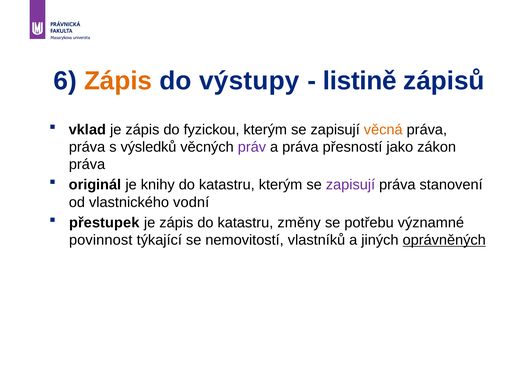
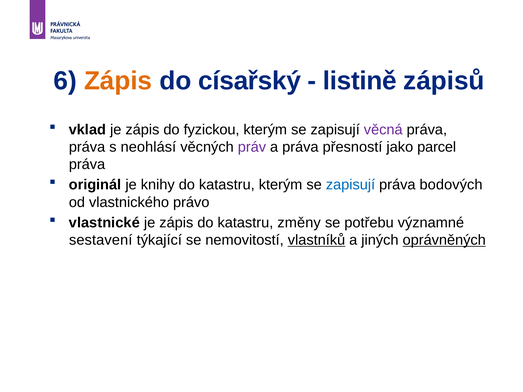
výstupy: výstupy -> císařský
věcná colour: orange -> purple
výsledků: výsledků -> neohlásí
zákon: zákon -> parcel
zapisují at (351, 185) colour: purple -> blue
stanovení: stanovení -> bodových
vodní: vodní -> právo
přestupek: přestupek -> vlastnické
povinnost: povinnost -> sestavení
vlastníků underline: none -> present
